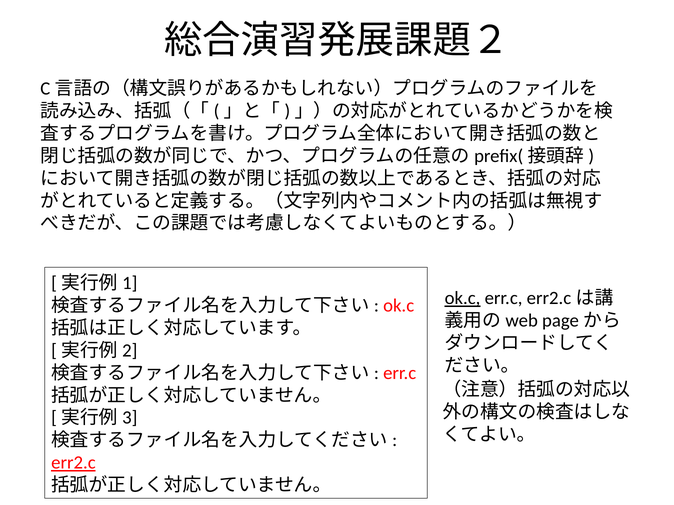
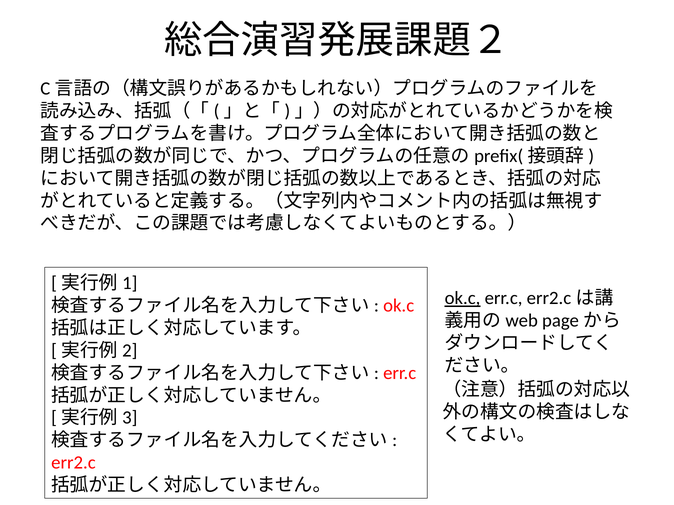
err2.c underline: present -> none
